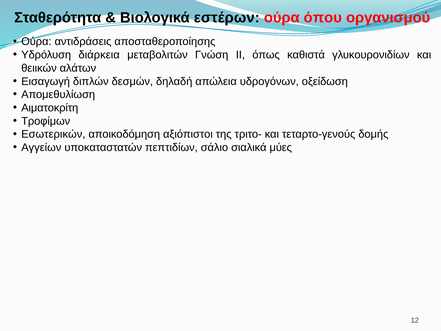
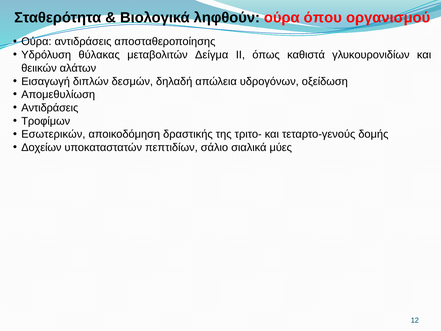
εστέρων: εστέρων -> ληφθούν
διάρκεια: διάρκεια -> θύλακας
Γνώση: Γνώση -> Δείγμα
Αιματοκρίτη at (50, 108): Αιματοκρίτη -> Αντιδράσεις
αξιόπιστοι: αξιόπιστοι -> δραστικής
Αγγείων: Αγγείων -> Δοχείων
